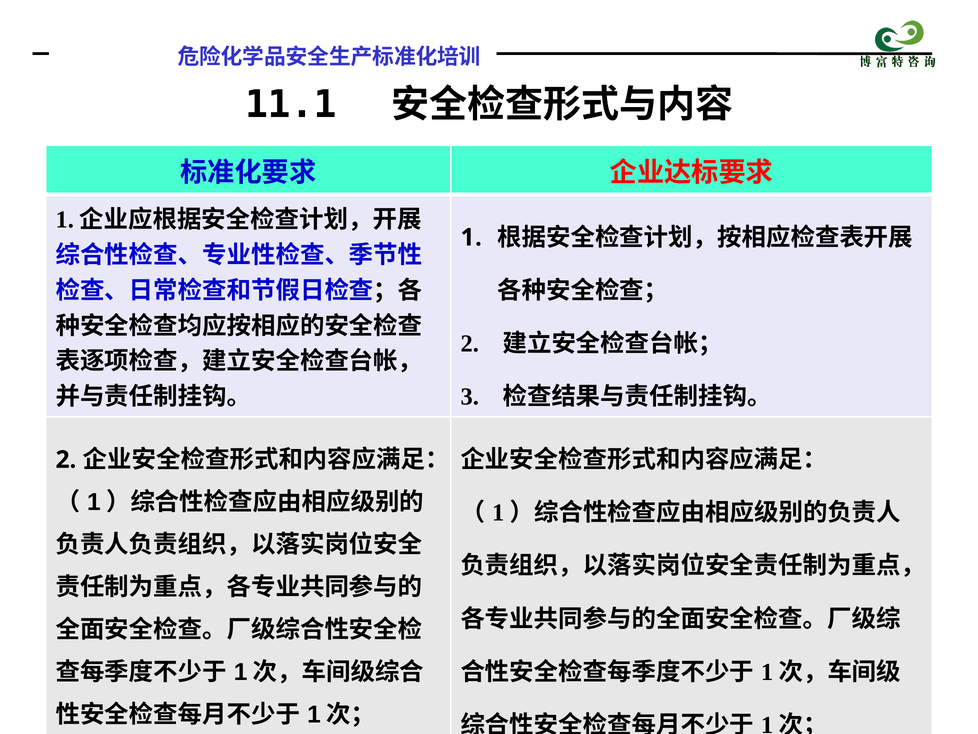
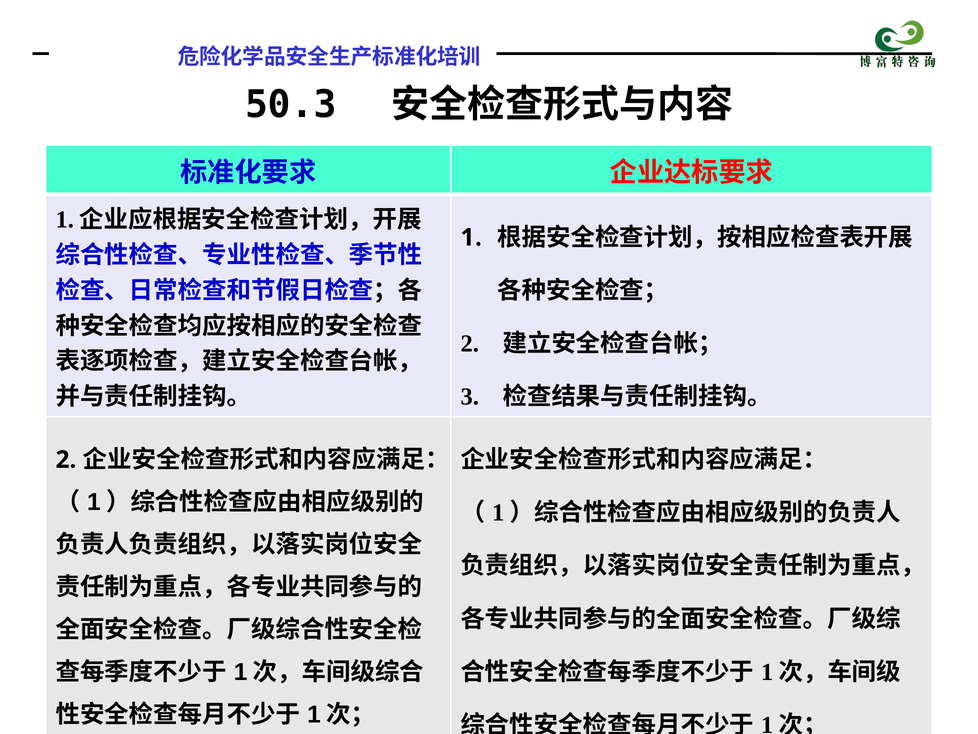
11.1: 11.1 -> 50.3
